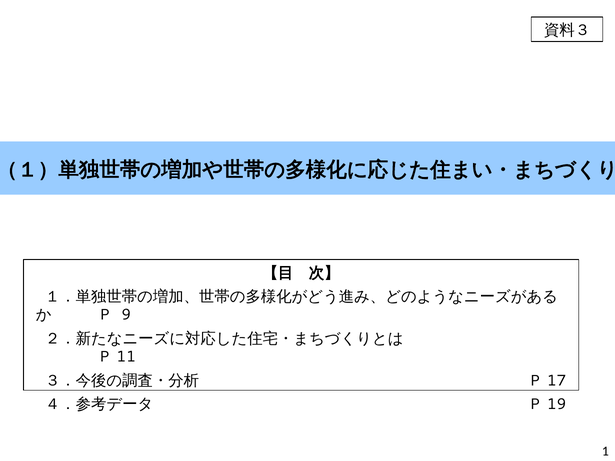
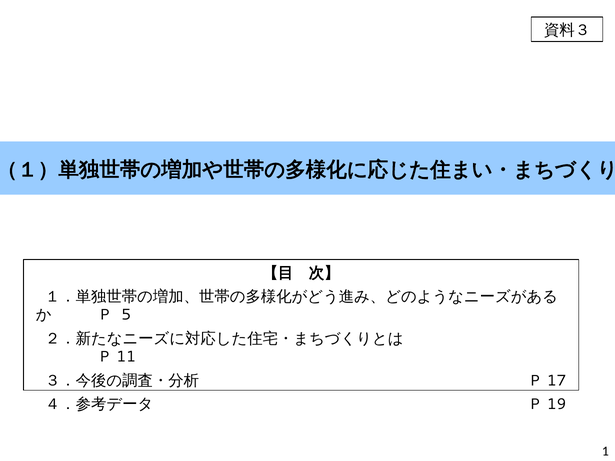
9: 9 -> 5
